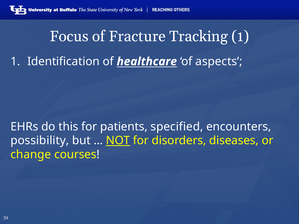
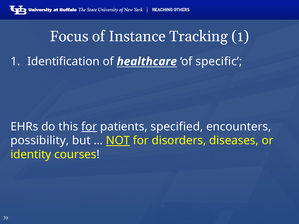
Fracture: Fracture -> Instance
aspects: aspects -> specific
for at (89, 127) underline: none -> present
change: change -> identity
